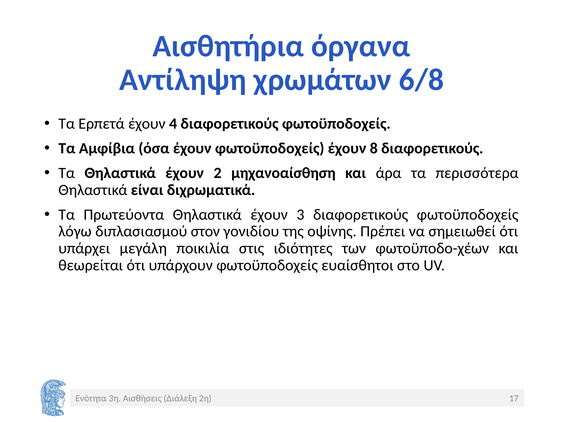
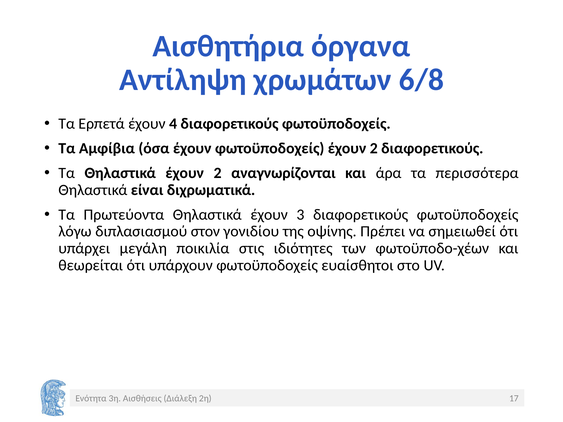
φωτοϋποδοχείς έχουν 8: 8 -> 2
μηχανοαίσθηση: μηχανοαίσθηση -> αναγνωρίζονται
